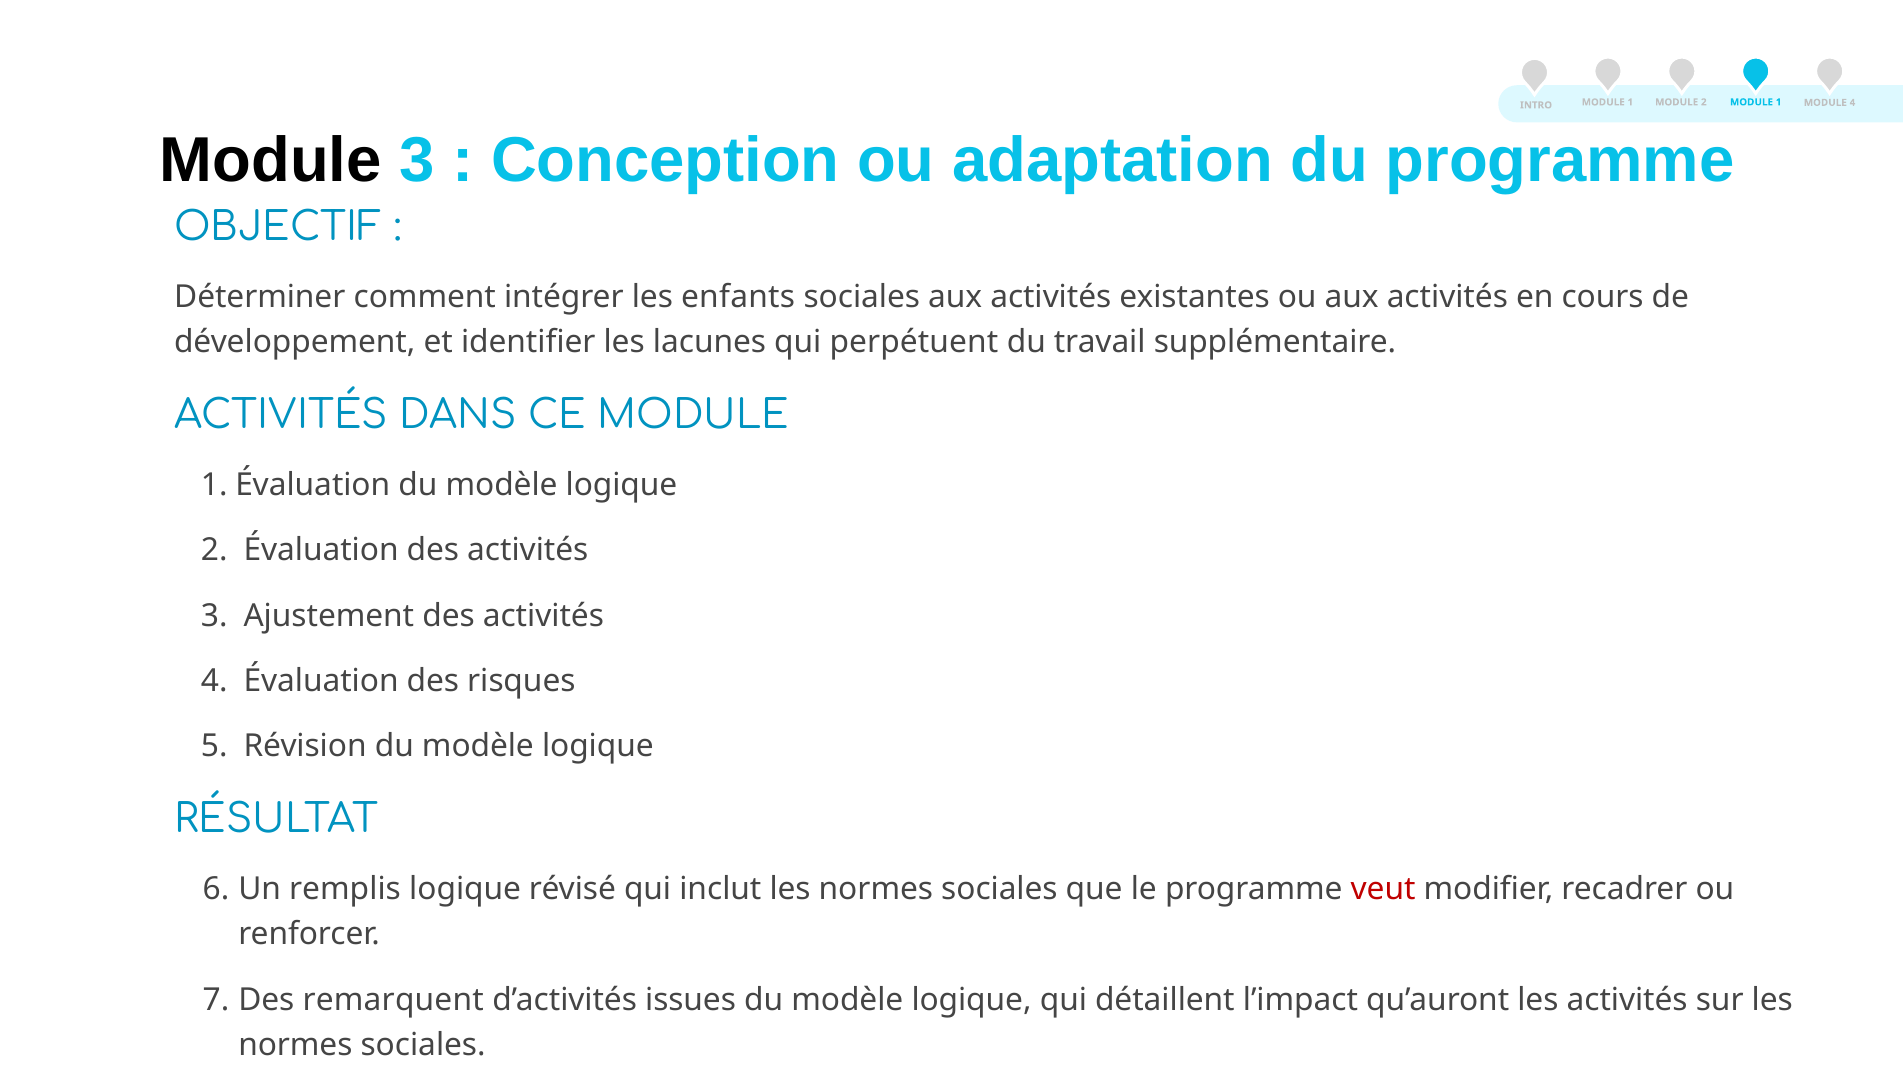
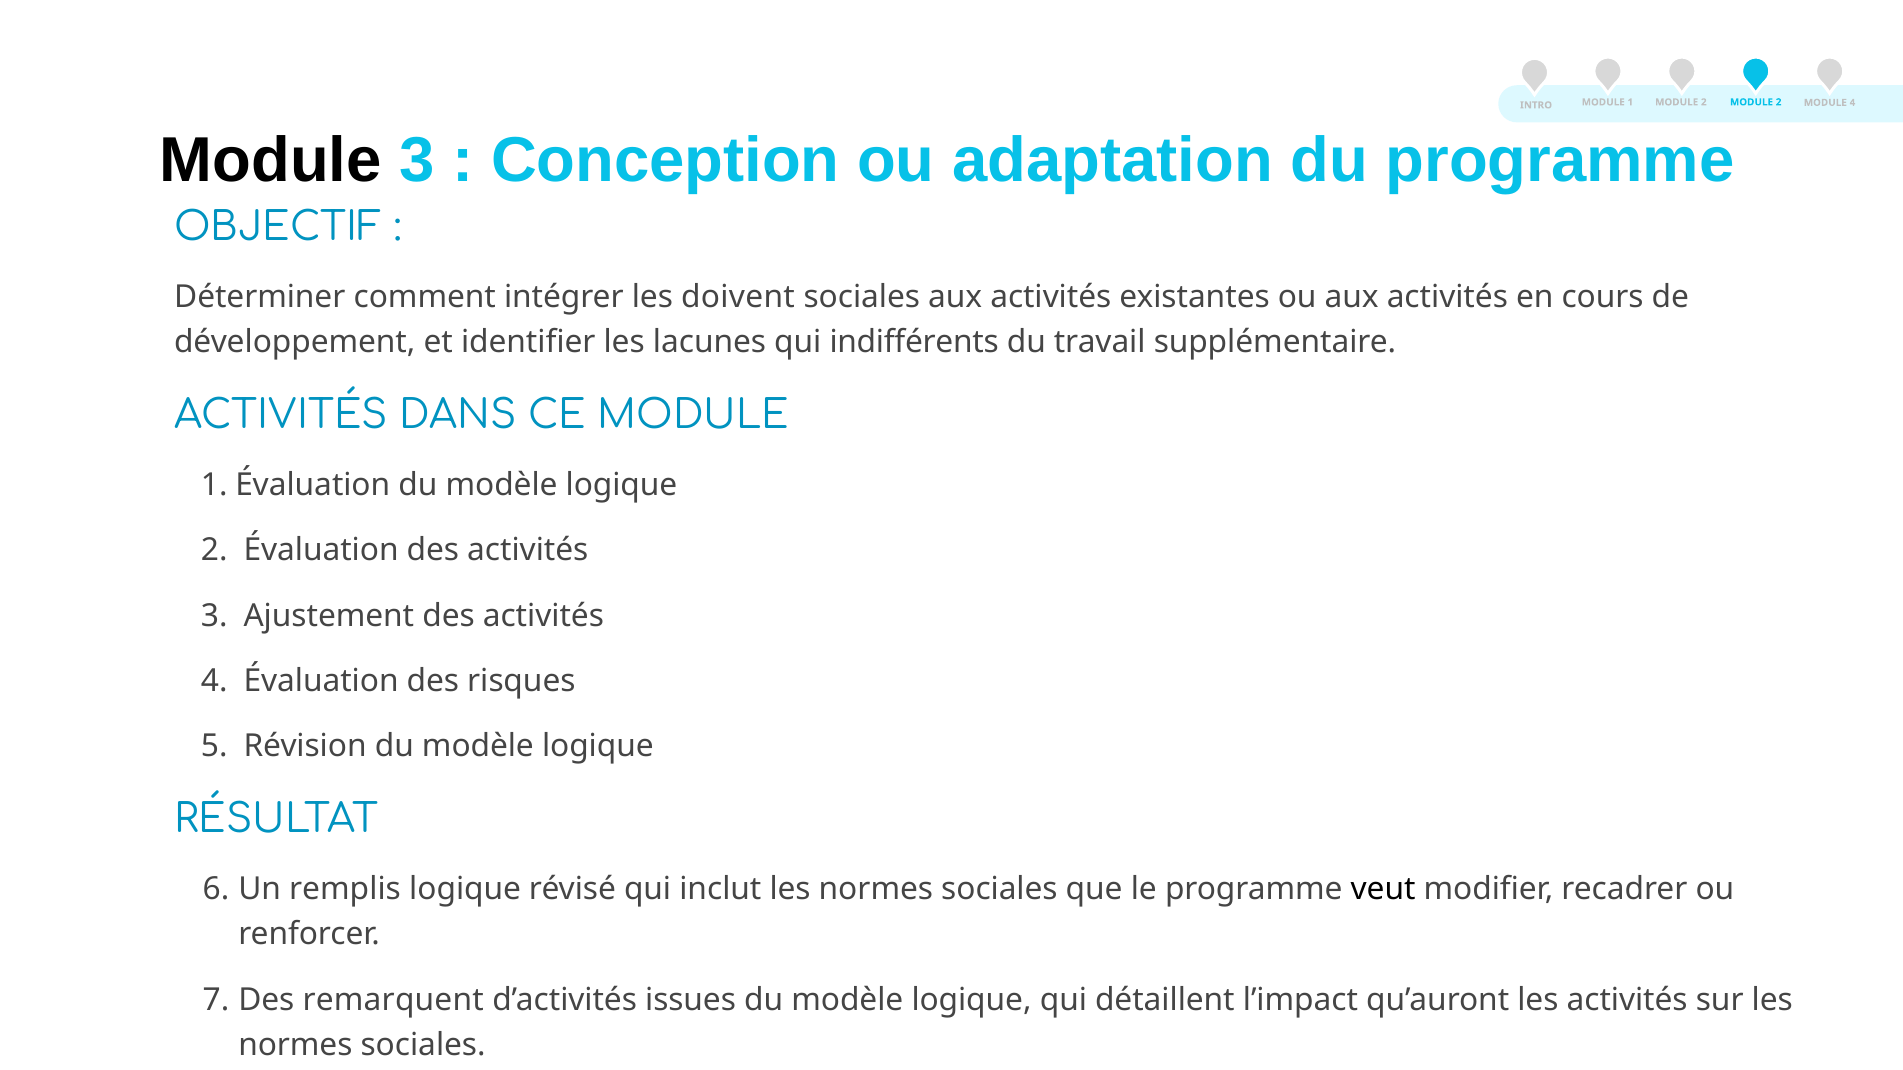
2 MODULE 1: 1 -> 2
enfants: enfants -> doivent
perpétuent: perpétuent -> indifférents
veut colour: red -> black
